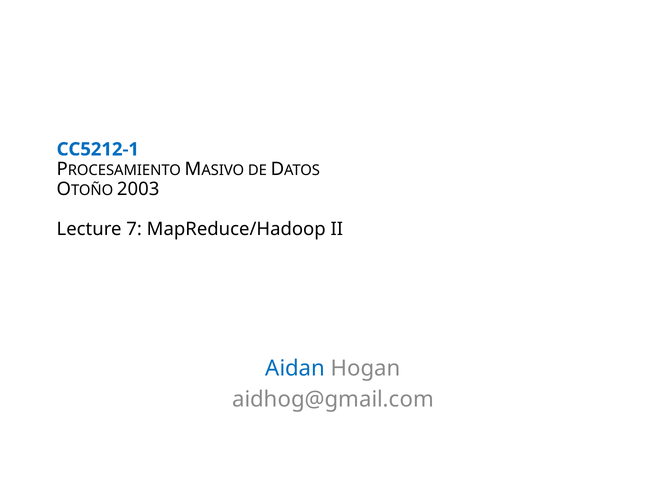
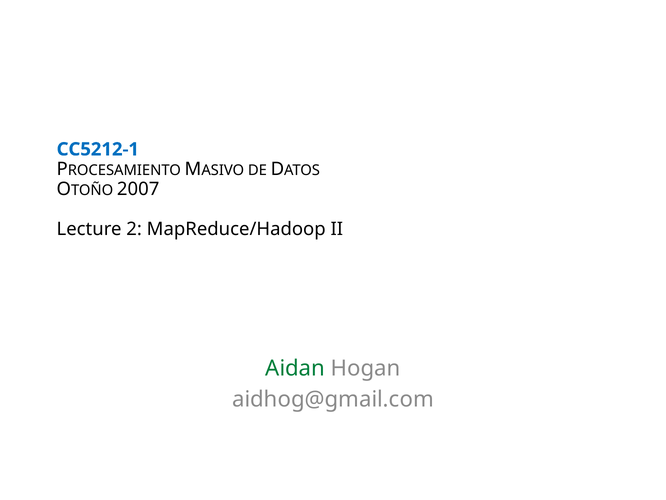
2003: 2003 -> 2007
7: 7 -> 2
Aidan colour: blue -> green
